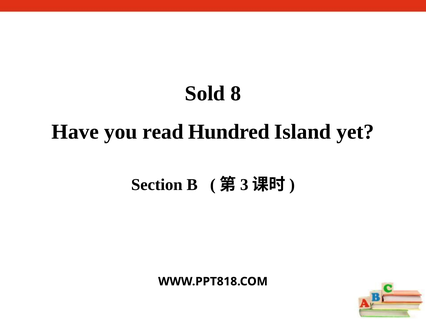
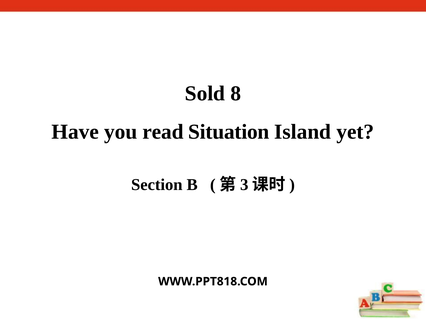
Hundred: Hundred -> Situation
